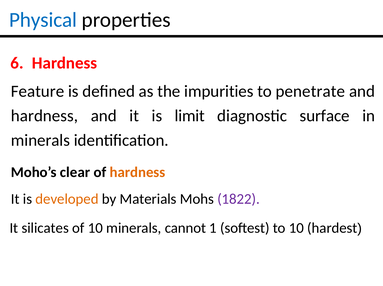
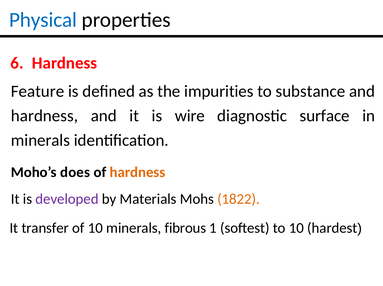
penetrate: penetrate -> substance
limit: limit -> wire
clear: clear -> does
developed colour: orange -> purple
1822 colour: purple -> orange
silicates: silicates -> transfer
cannot: cannot -> fibrous
